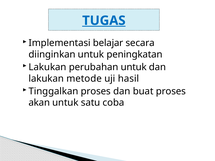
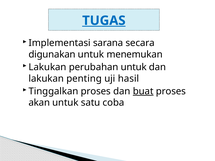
belajar: belajar -> sarana
diinginkan: diinginkan -> digunakan
peningkatan: peningkatan -> menemukan
metode: metode -> penting
buat underline: none -> present
